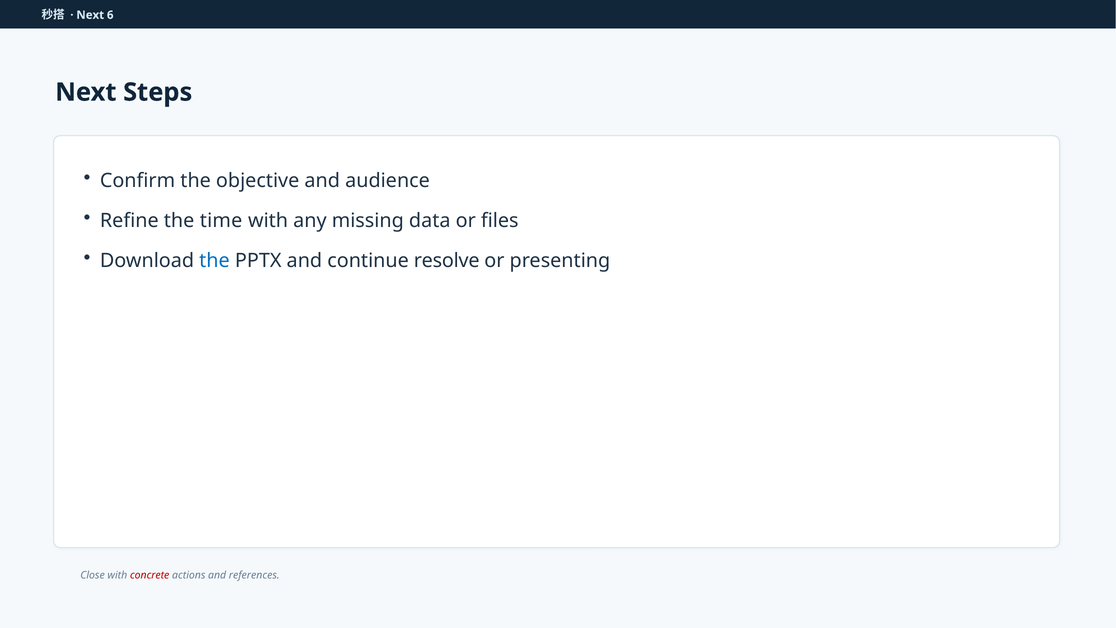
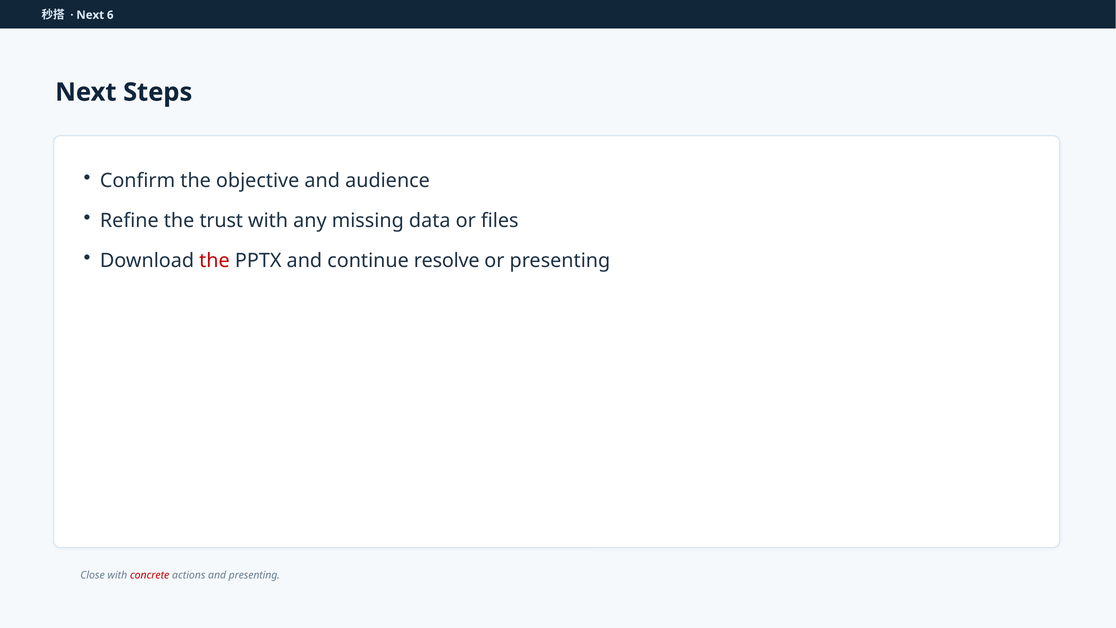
time: time -> trust
the at (214, 261) colour: blue -> red
and references: references -> presenting
